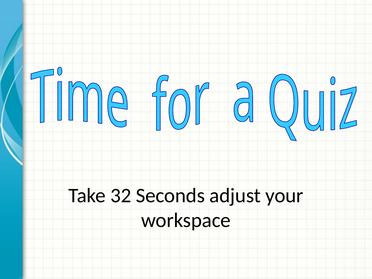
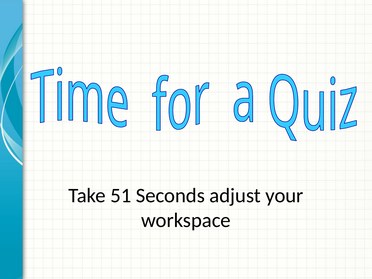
32: 32 -> 51
